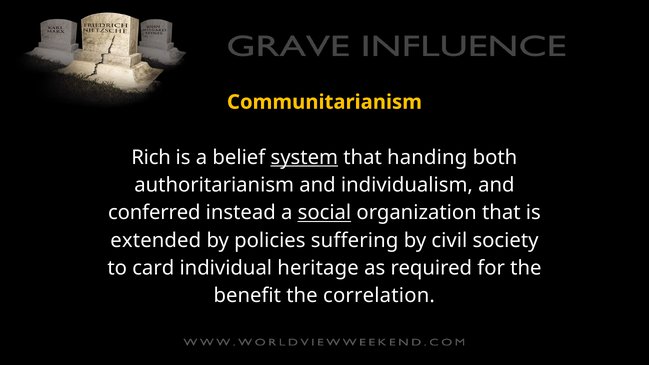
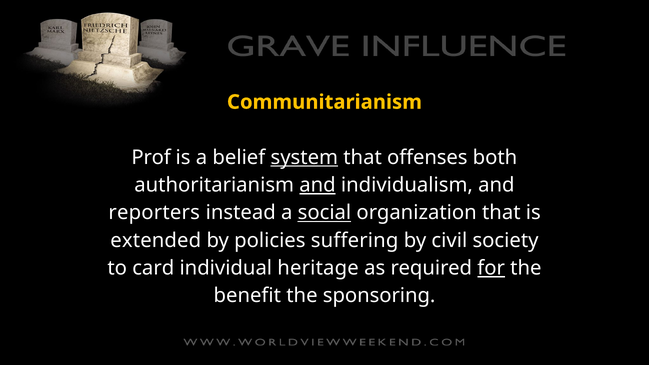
Rich: Rich -> Prof
handing: handing -> offenses
and at (318, 185) underline: none -> present
conferred: conferred -> reporters
for underline: none -> present
correlation: correlation -> sponsoring
